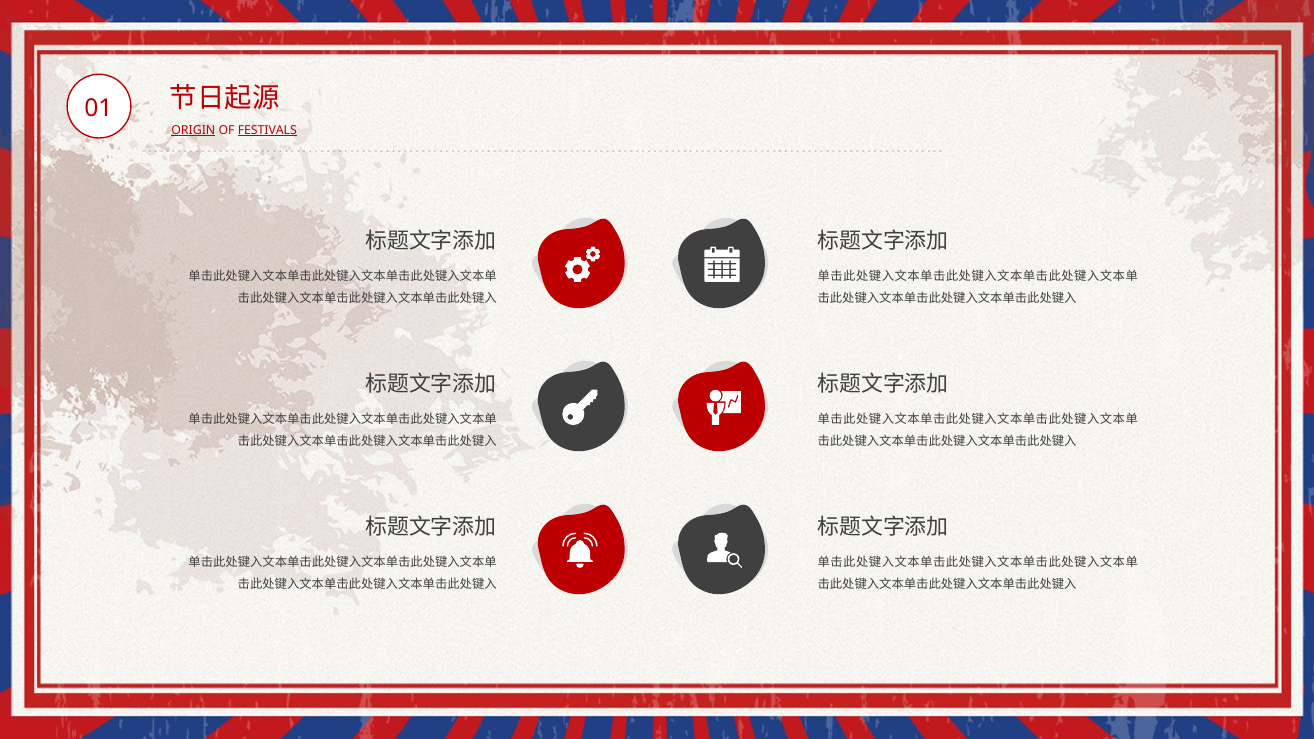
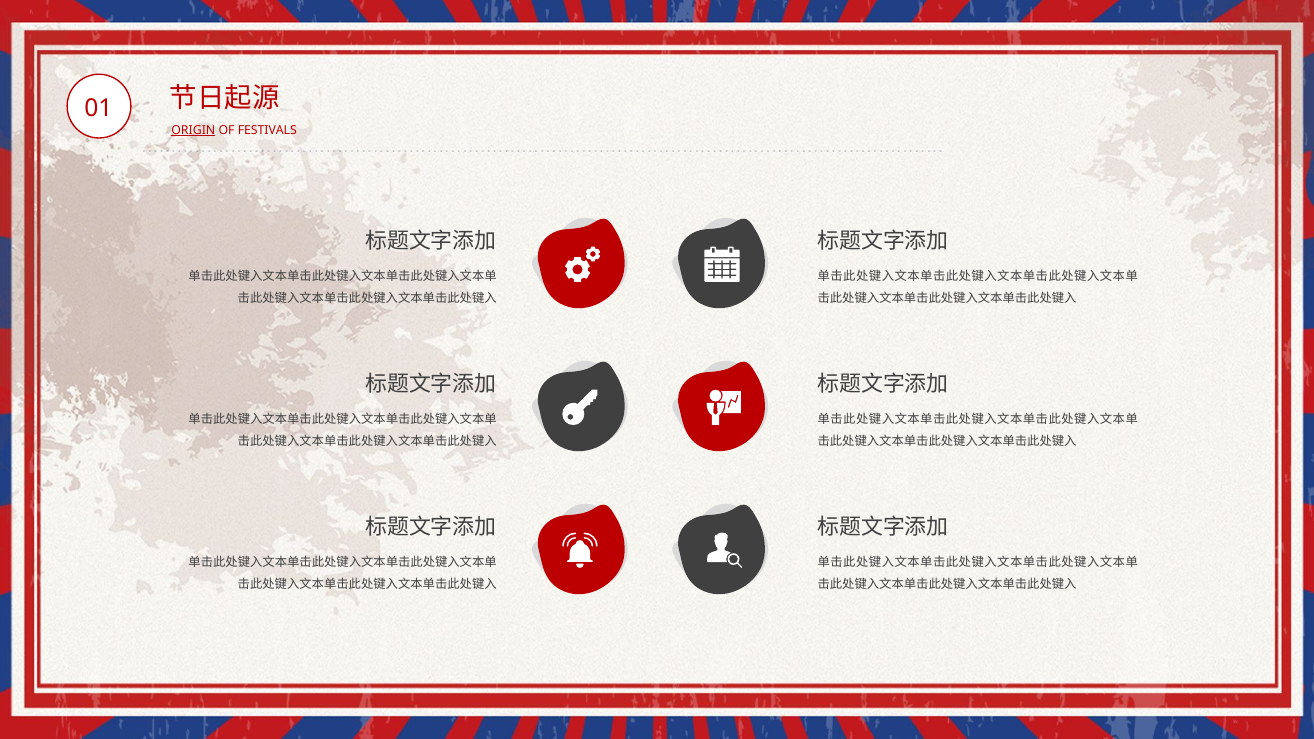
FESTIVALS underline: present -> none
